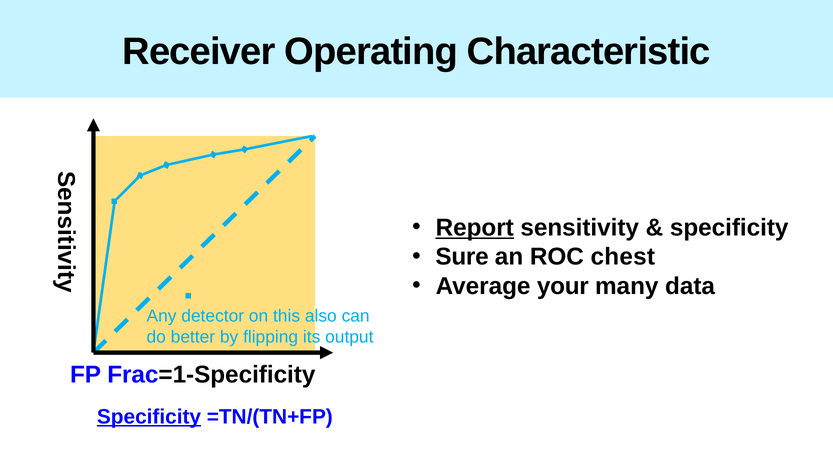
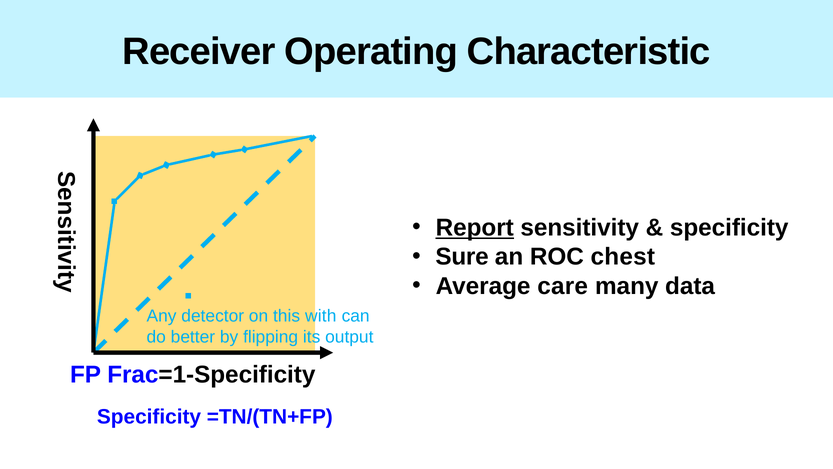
your: your -> care
also: also -> with
Specificity at (149, 416) underline: present -> none
